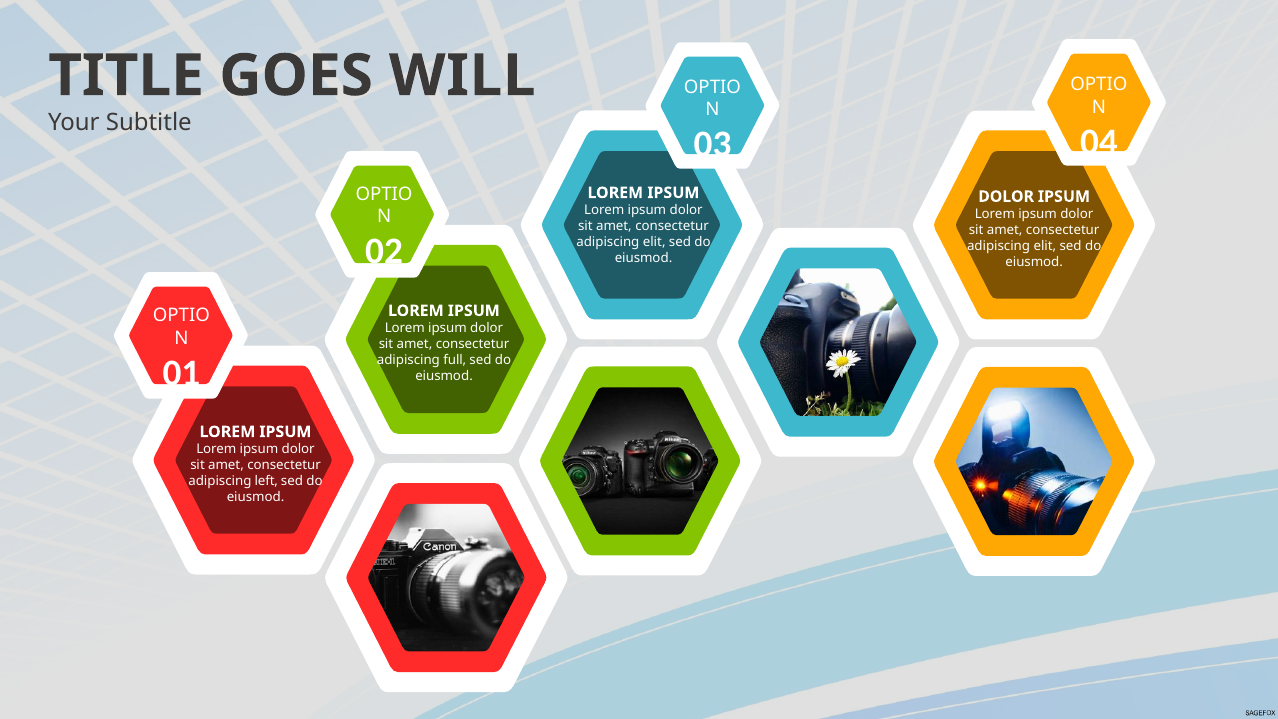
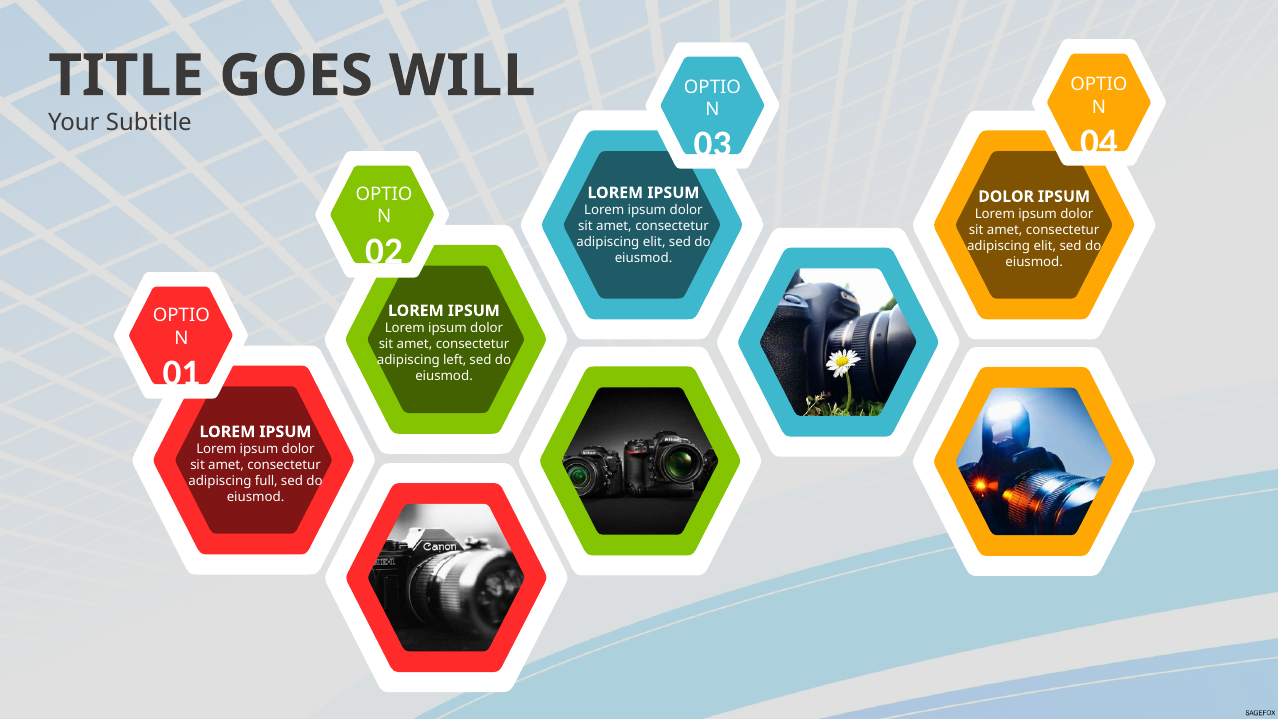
full: full -> left
left: left -> full
